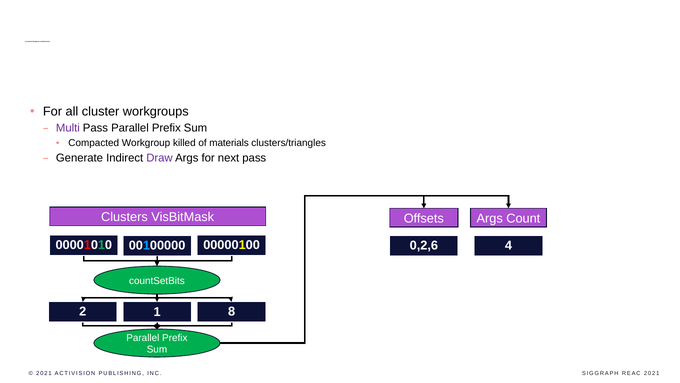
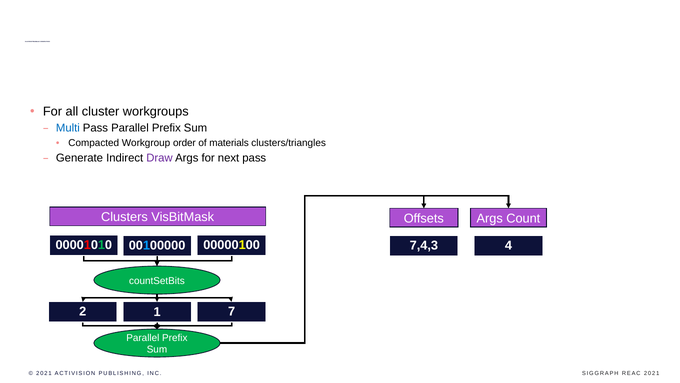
Multi colour: purple -> blue
killed: killed -> order
0,2,6: 0,2,6 -> 7,4,3
8: 8 -> 7
